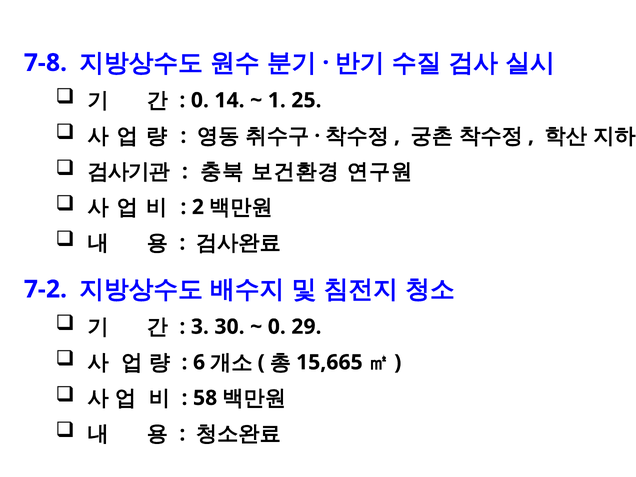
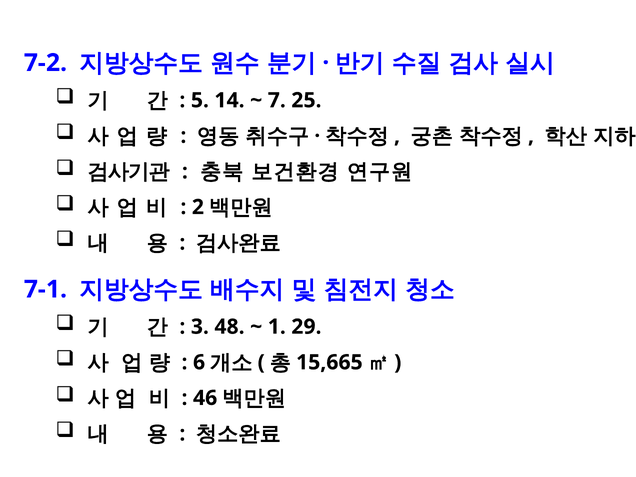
7-8: 7-8 -> 7-2
0 at (200, 100): 0 -> 5
1: 1 -> 7
7-2: 7-2 -> 7-1
30: 30 -> 48
0 at (277, 327): 0 -> 1
58: 58 -> 46
